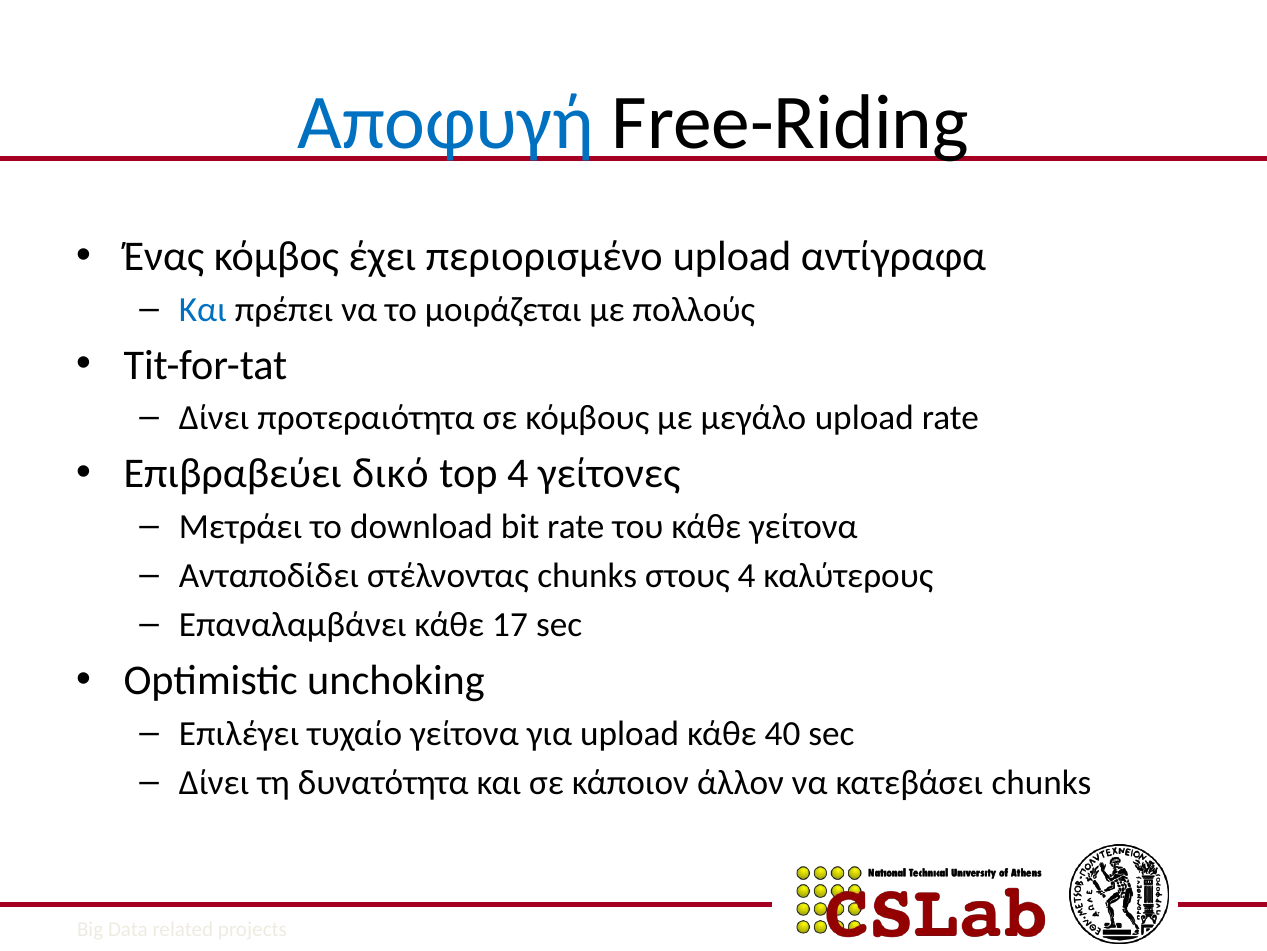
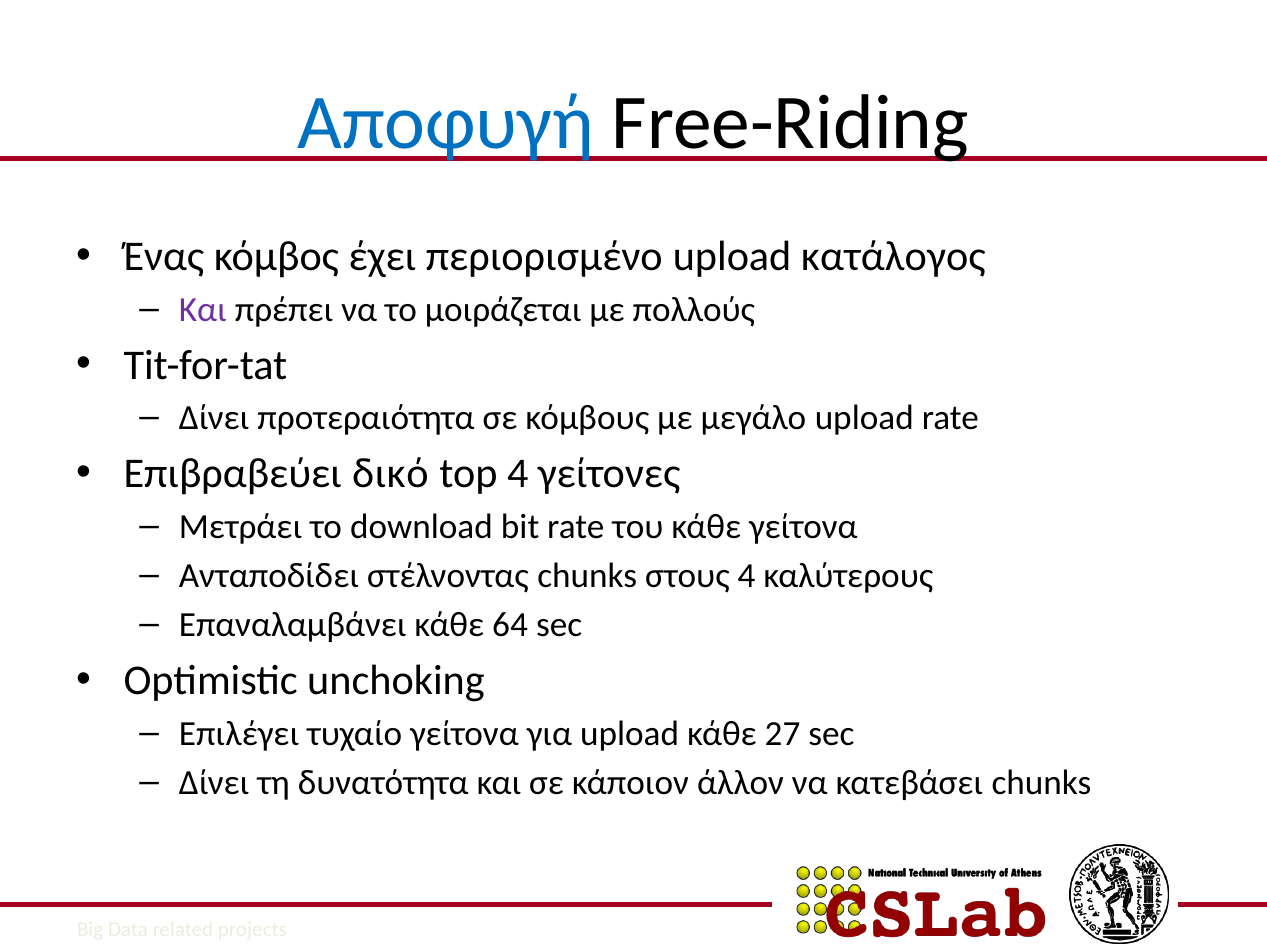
αντίγραφα: αντίγραφα -> κατάλογος
Και at (203, 309) colour: blue -> purple
17: 17 -> 64
40: 40 -> 27
